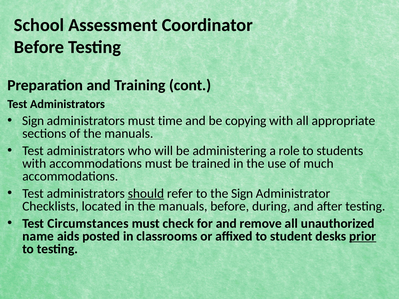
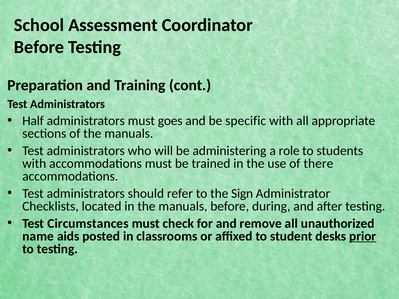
Sign at (33, 121): Sign -> Half
time: time -> goes
copying: copying -> specific
much: much -> there
should underline: present -> none
